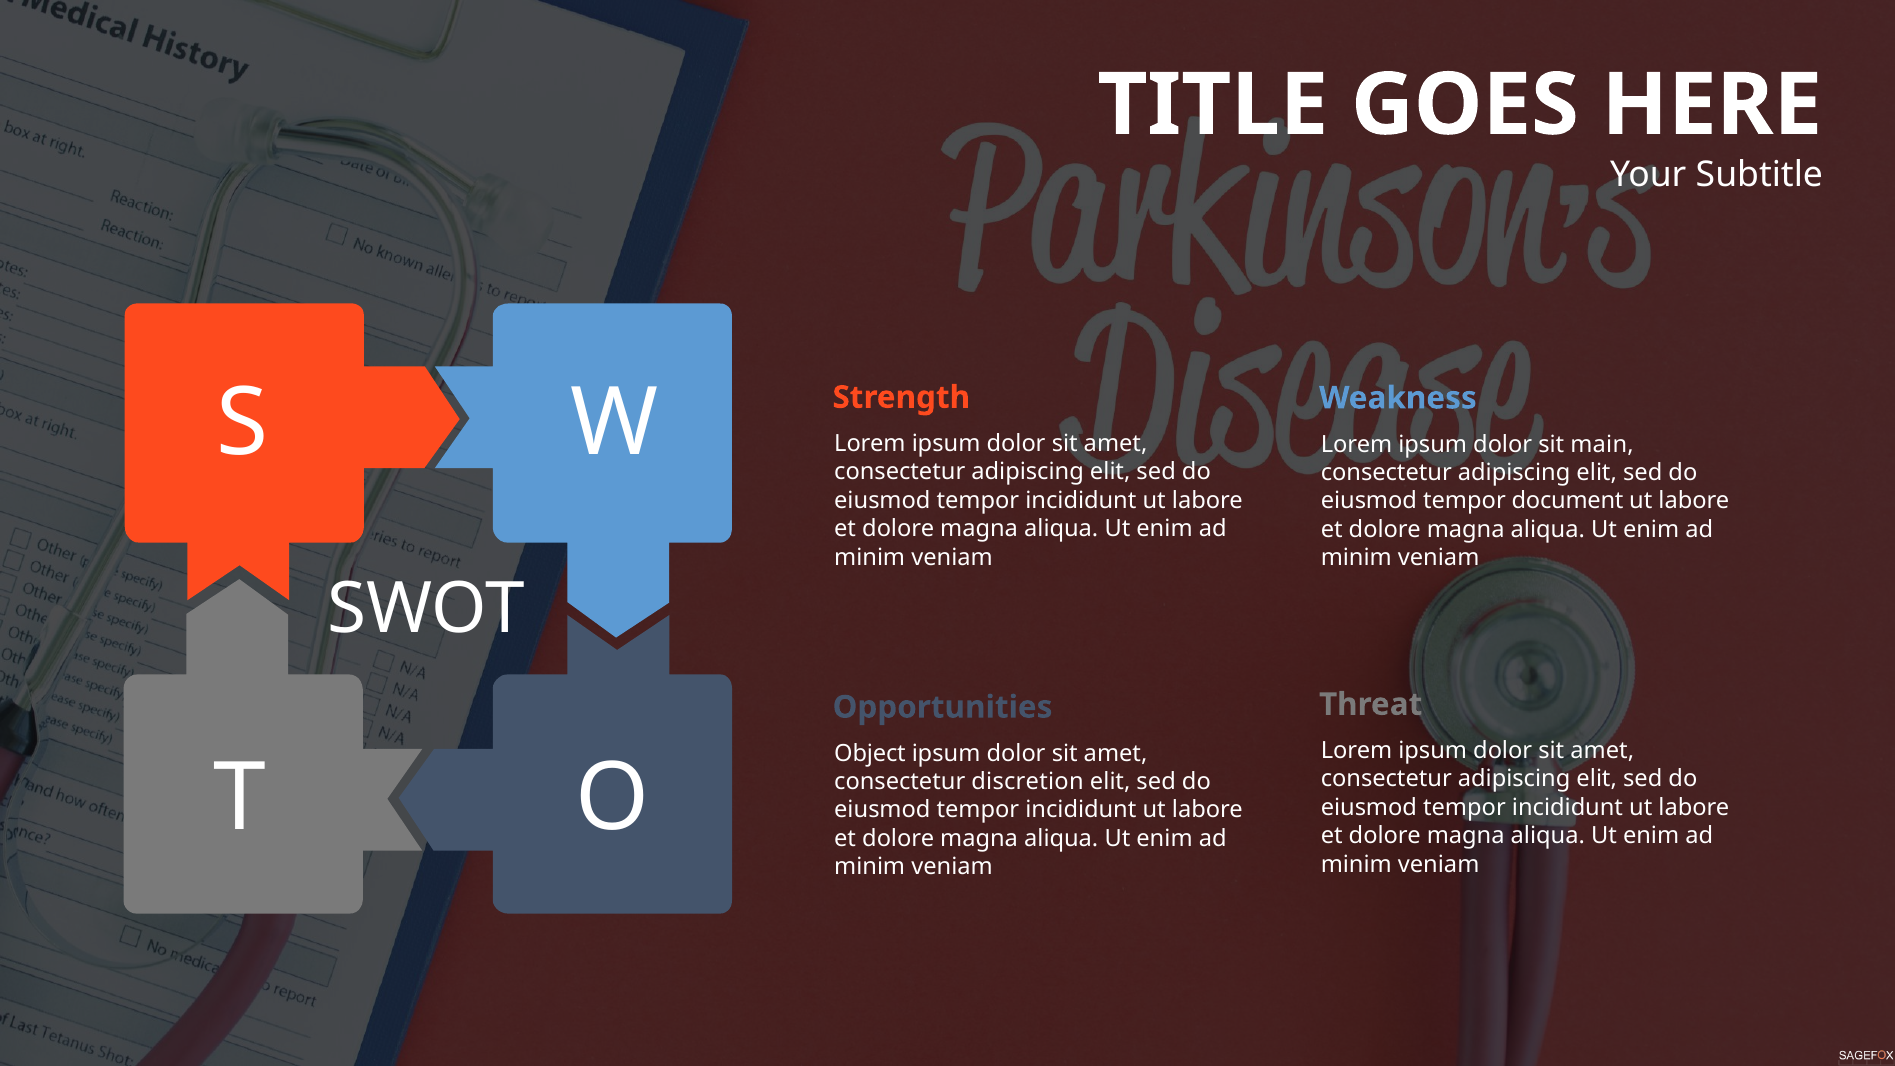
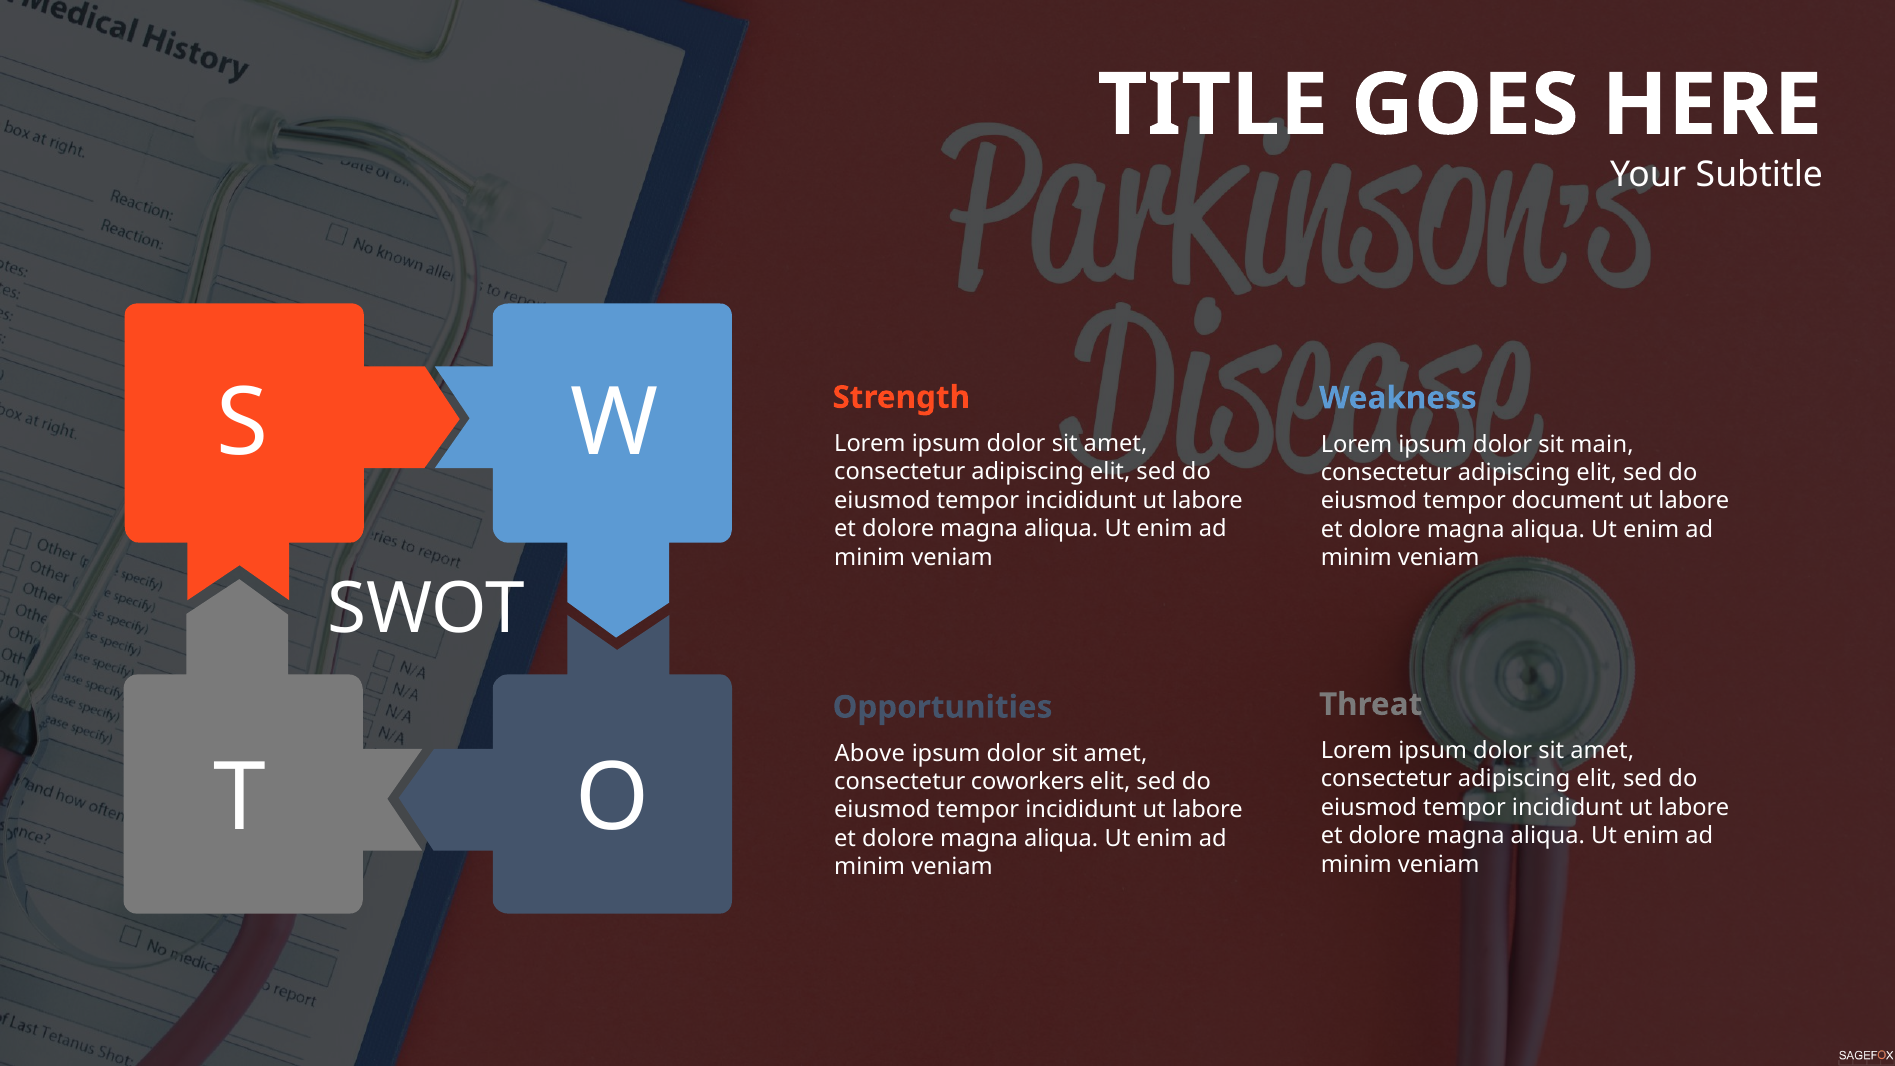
Object: Object -> Above
discretion: discretion -> coworkers
